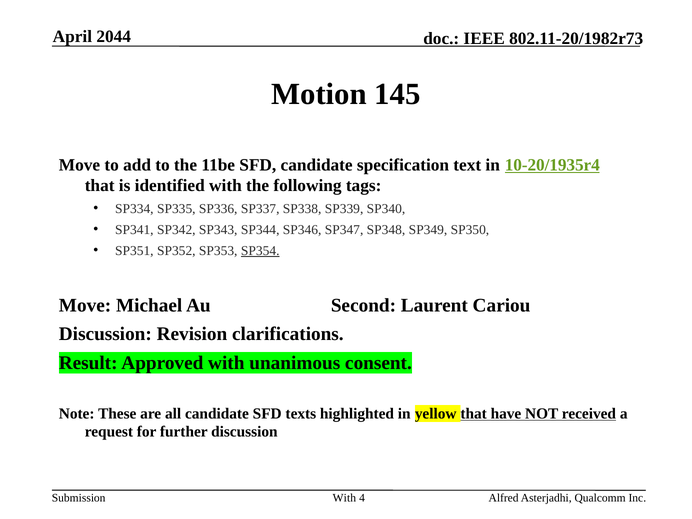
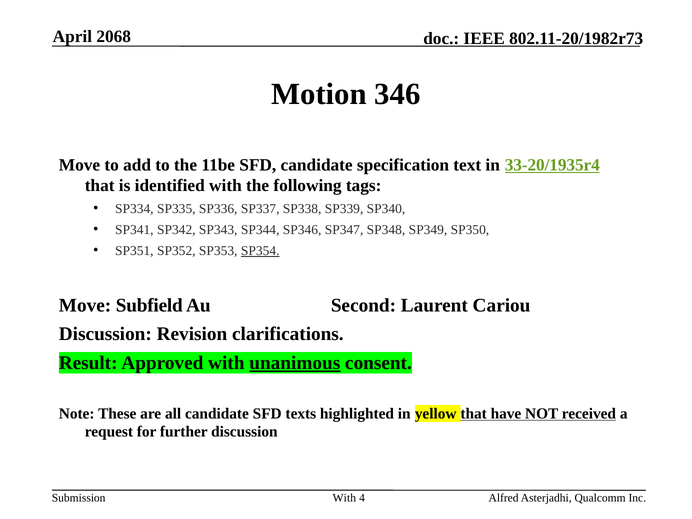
2044: 2044 -> 2068
145: 145 -> 346
10-20/1935r4: 10-20/1935r4 -> 33-20/1935r4
Michael: Michael -> Subfield
unanimous underline: none -> present
